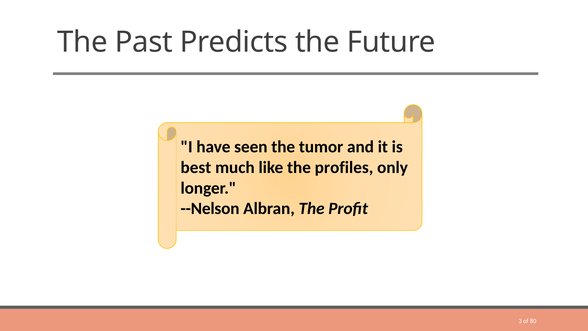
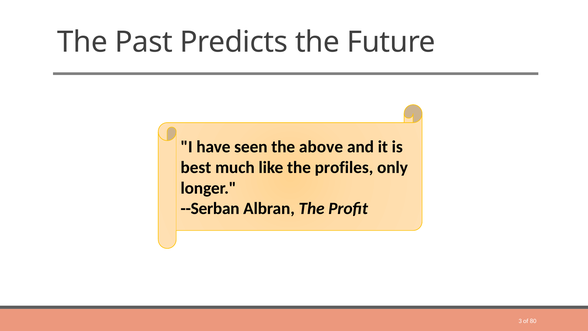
tumor: tumor -> above
--Nelson: --Nelson -> --Serban
